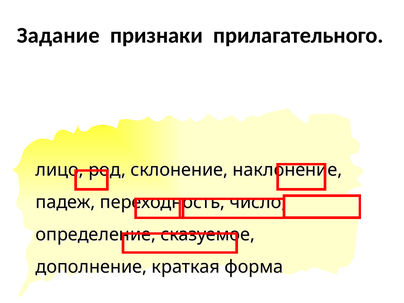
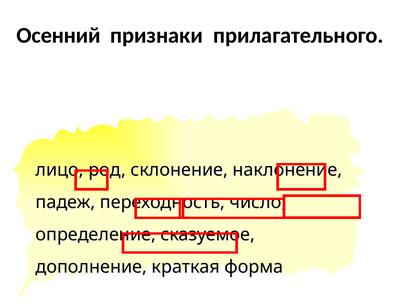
Задание: Задание -> Осенний
